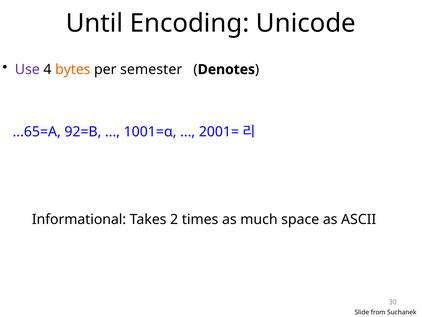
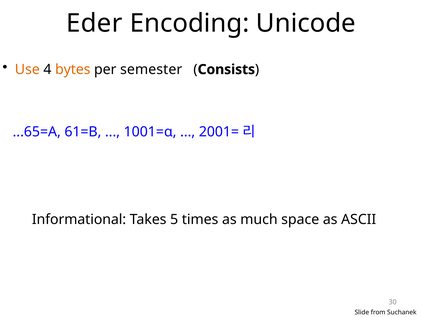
Until: Until -> Eder
Use colour: purple -> orange
Denotes: Denotes -> Consists
92=B: 92=B -> 61=B
2: 2 -> 5
